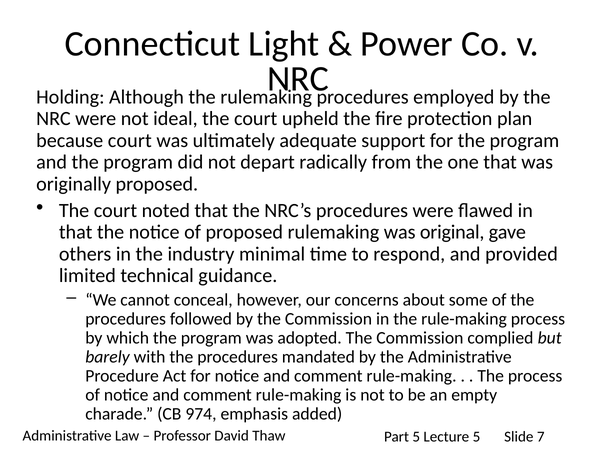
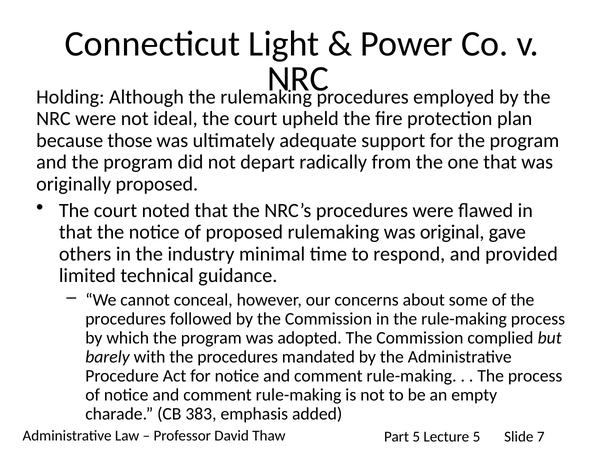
because court: court -> those
974: 974 -> 383
